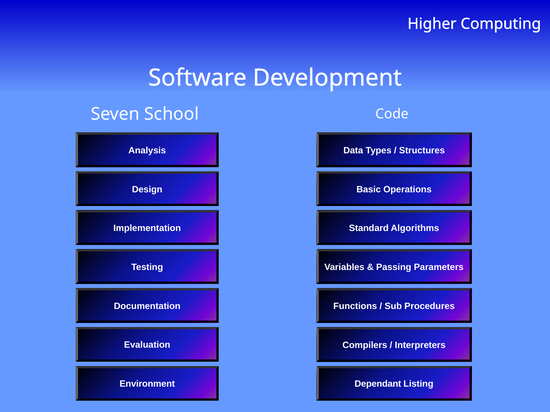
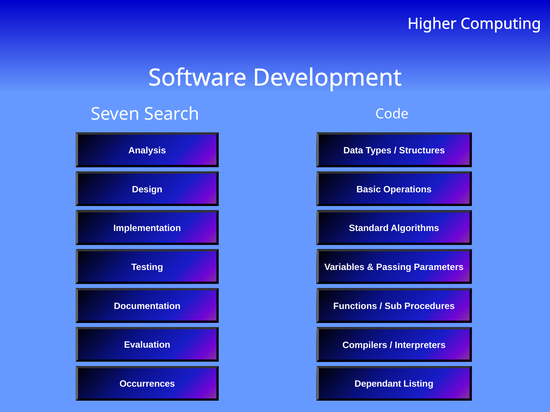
School: School -> Search
Environment: Environment -> Occurrences
